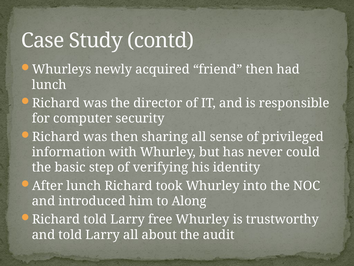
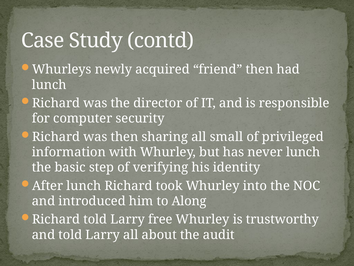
sense: sense -> small
never could: could -> lunch
